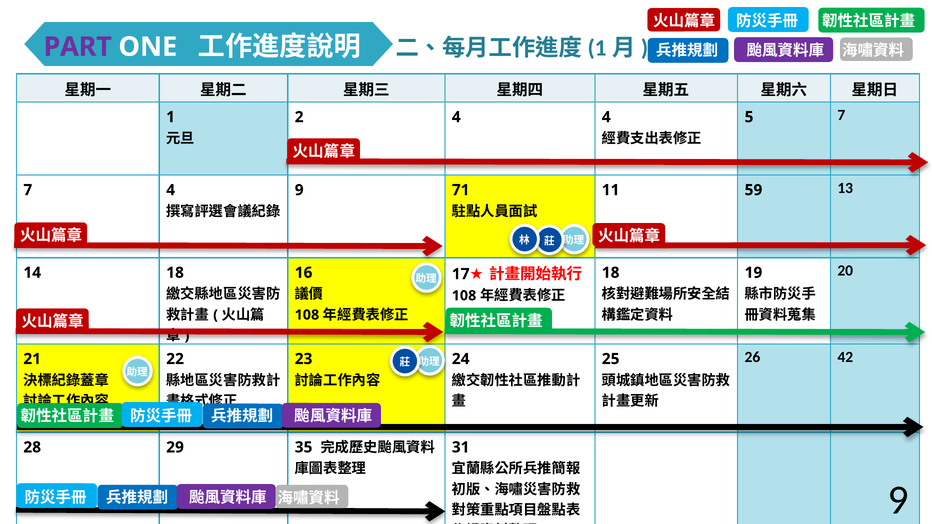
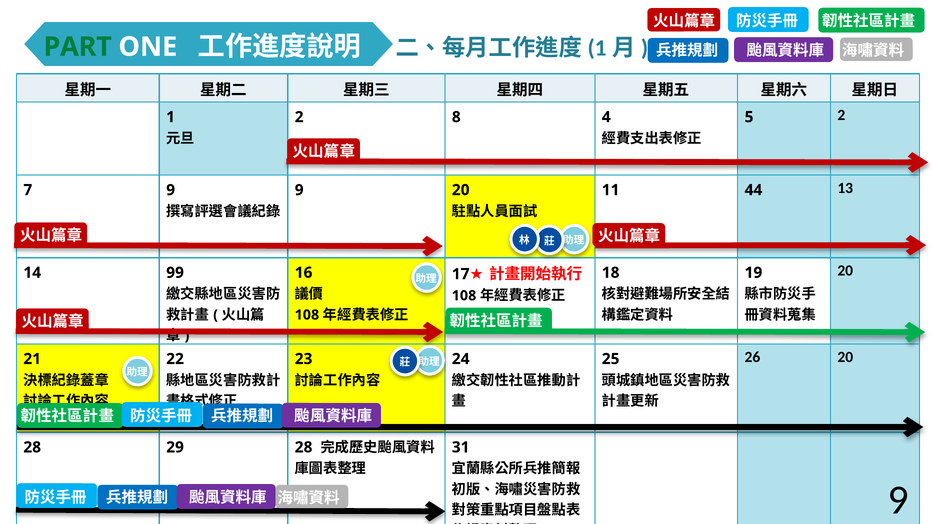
PART colour: purple -> green
2 4: 4 -> 8
5 7: 7 -> 2
7 4: 4 -> 9
9 71: 71 -> 20
59: 59 -> 44
14 18: 18 -> 99
26 42: 42 -> 20
29 35: 35 -> 28
